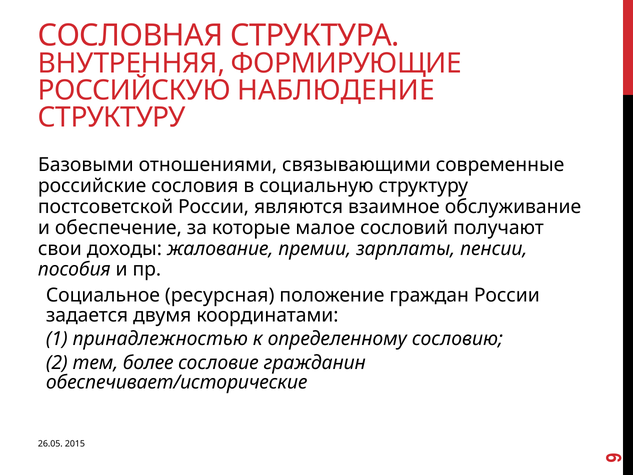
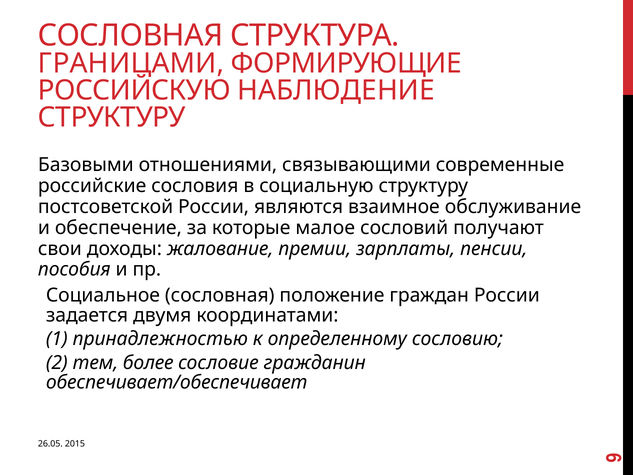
ВНУТРЕННЯЯ: ВНУТРЕННЯЯ -> ГРАНИЦАМИ
Социальное ресурсная: ресурсная -> сословная
обеспечивает/исторические: обеспечивает/исторические -> обеспечивает/обеспечивает
